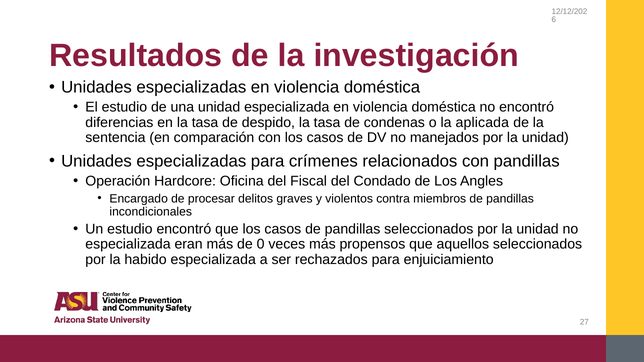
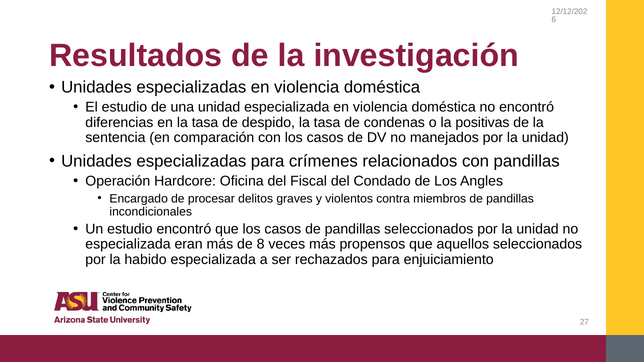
aplicada: aplicada -> positivas
0: 0 -> 8
